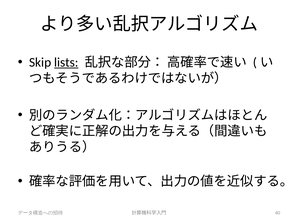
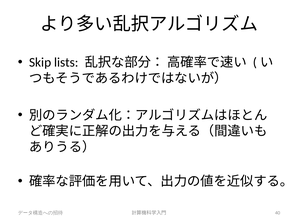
lists underline: present -> none
